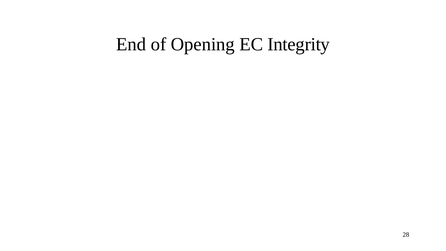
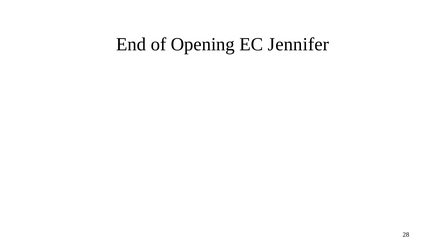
Integrity: Integrity -> Jennifer
